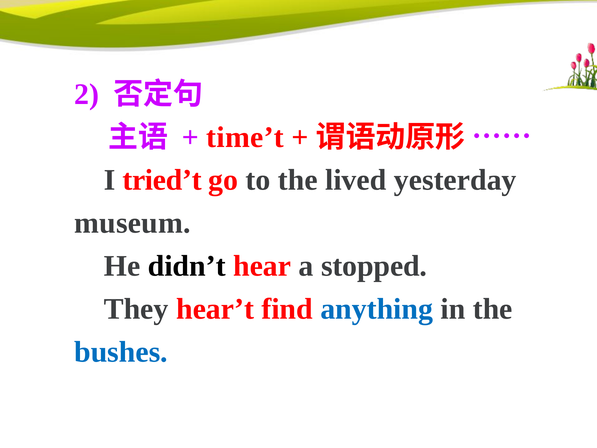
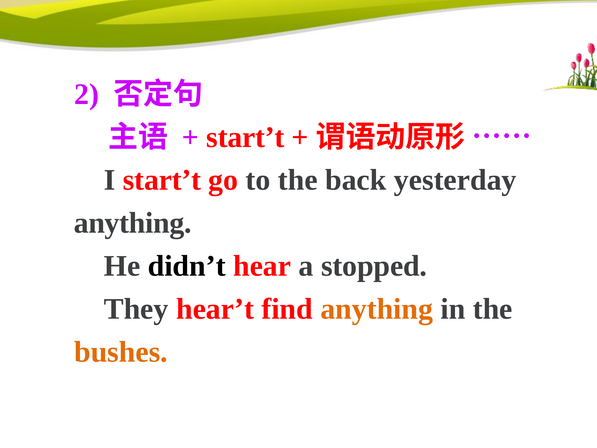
time’t at (245, 137): time’t -> start’t
I tried’t: tried’t -> start’t
lived: lived -> back
museum at (132, 223): museum -> anything
anything at (377, 309) colour: blue -> orange
bushes colour: blue -> orange
